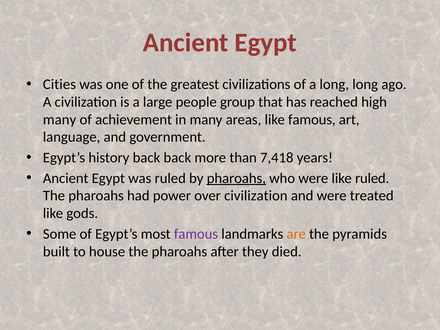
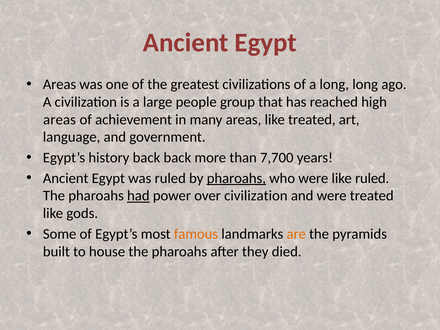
Cities at (59, 84): Cities -> Areas
many at (60, 120): many -> areas
like famous: famous -> treated
7,418: 7,418 -> 7,700
had underline: none -> present
famous at (196, 234) colour: purple -> orange
